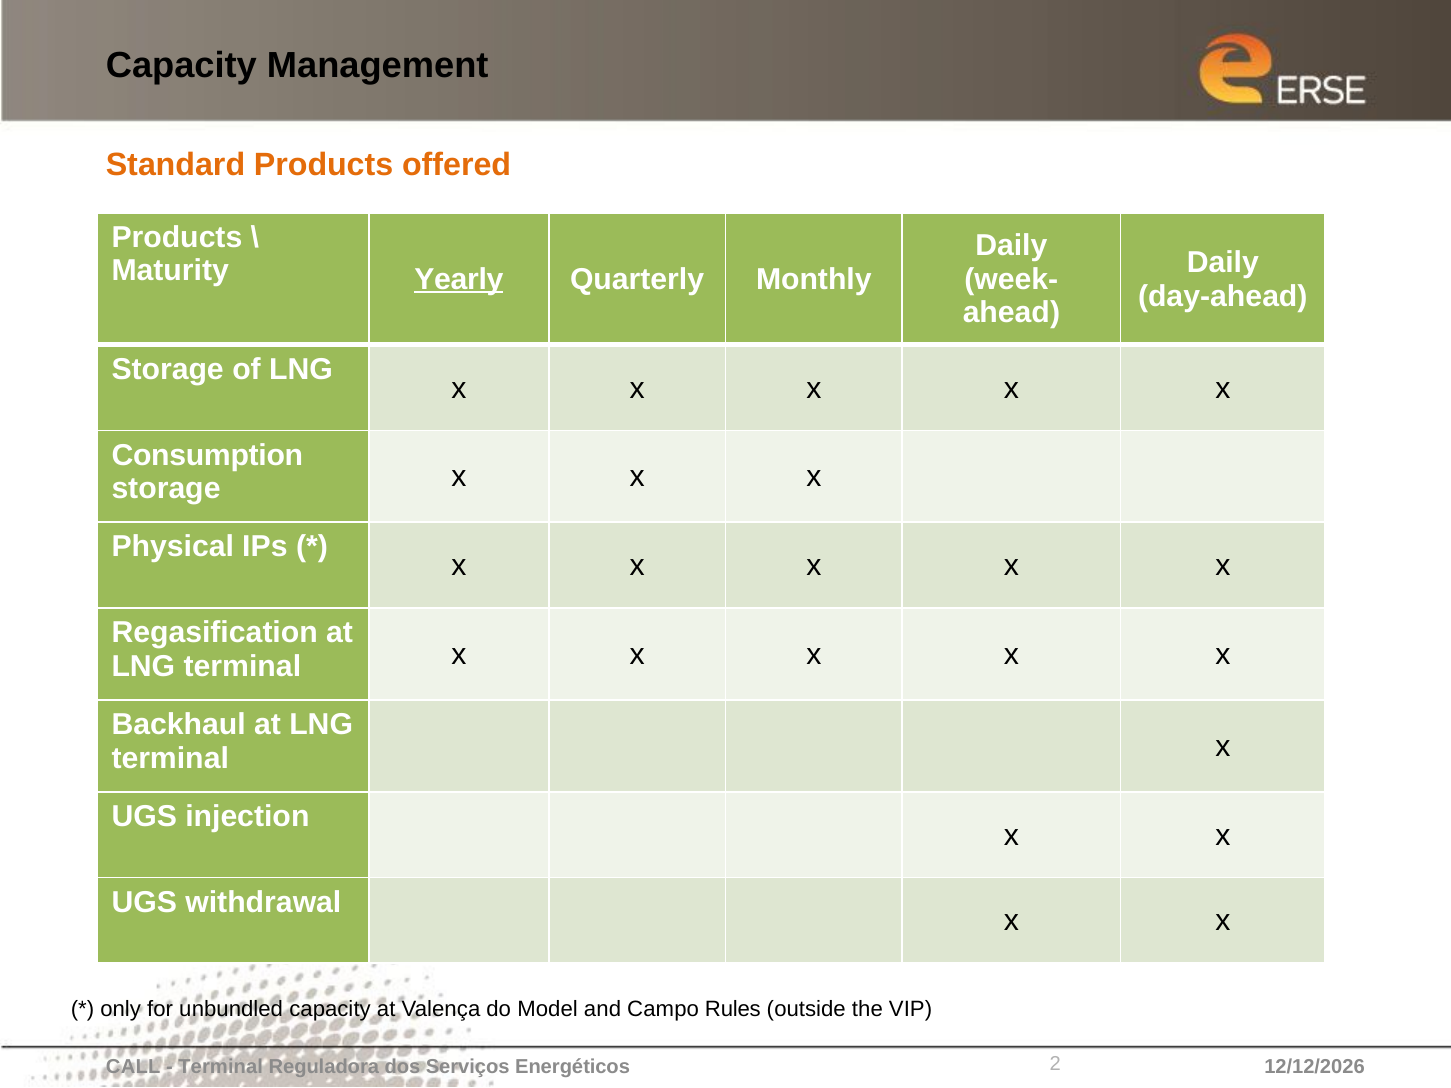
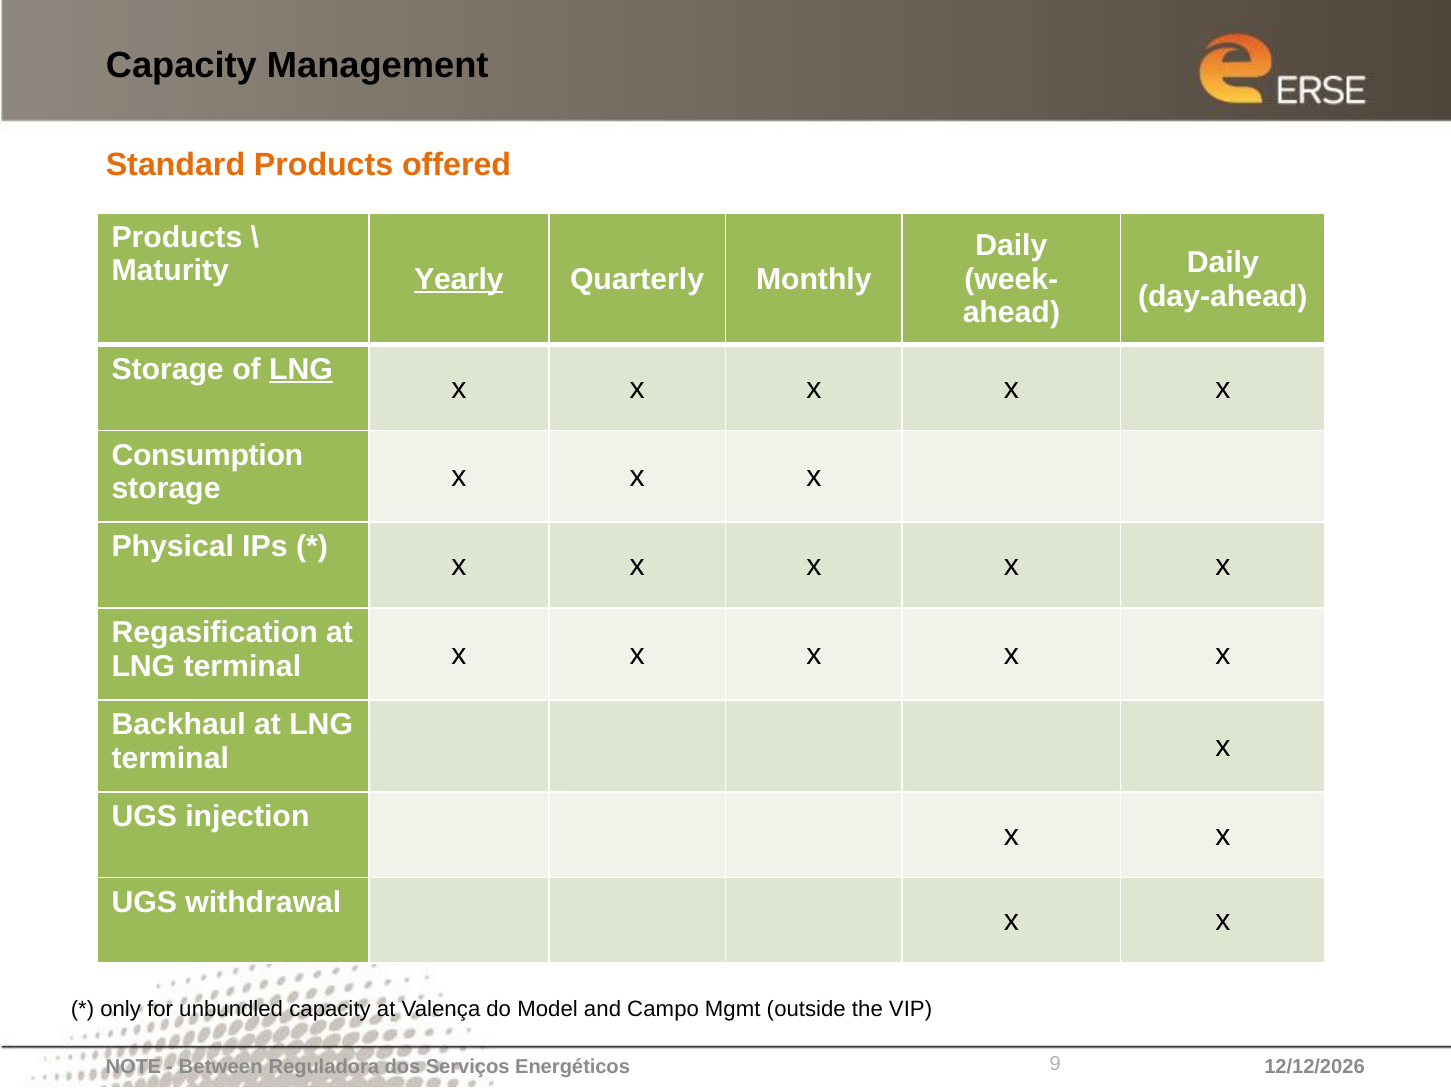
LNG at (301, 369) underline: none -> present
Rules: Rules -> Mgmt
CALL: CALL -> NOTE
Terminal at (221, 1067): Terminal -> Between
2: 2 -> 9
